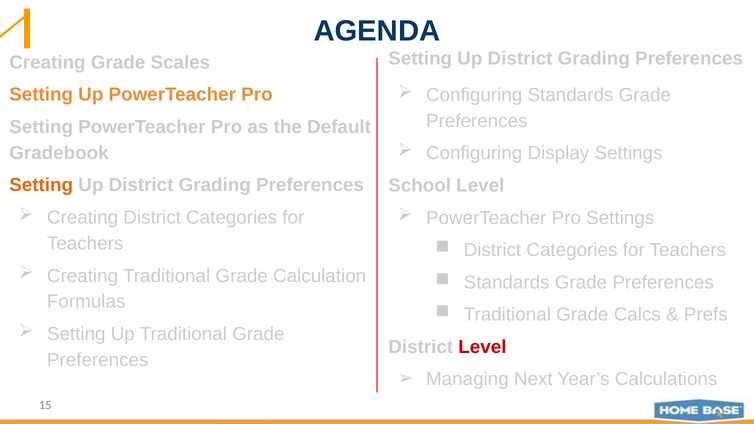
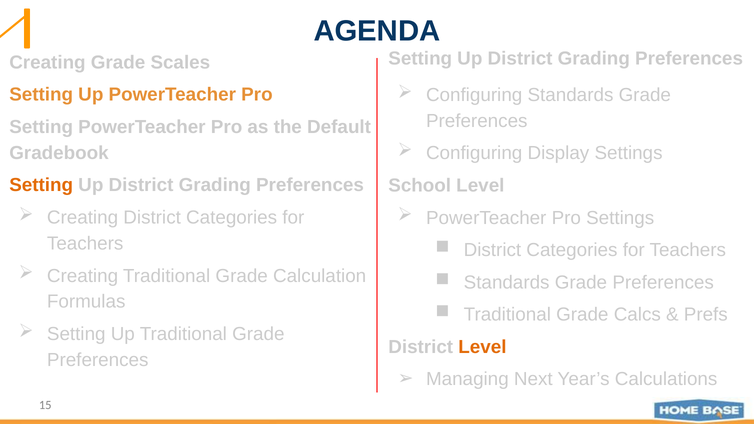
Level at (482, 347) colour: red -> orange
